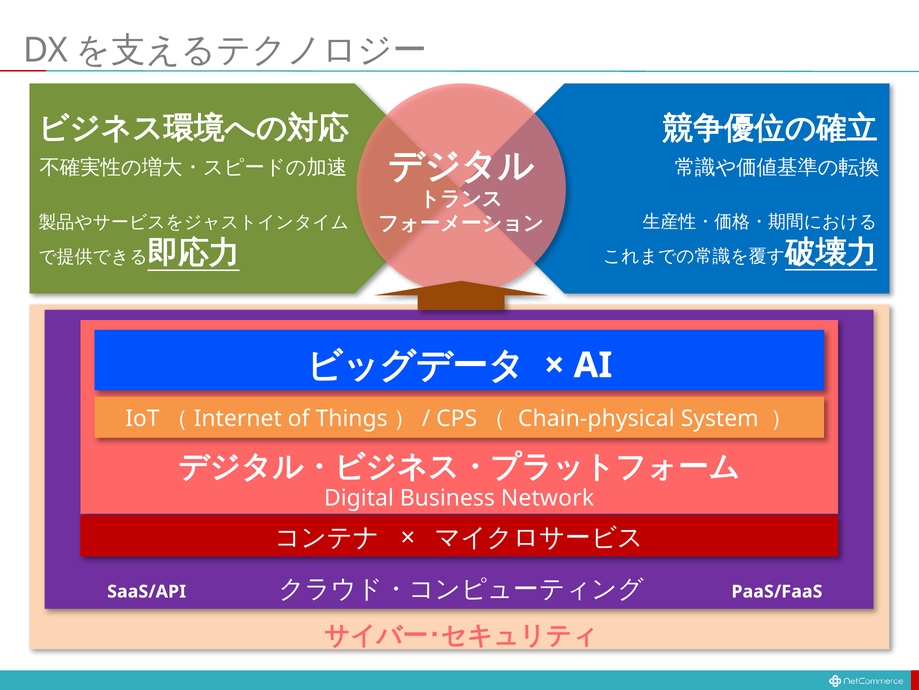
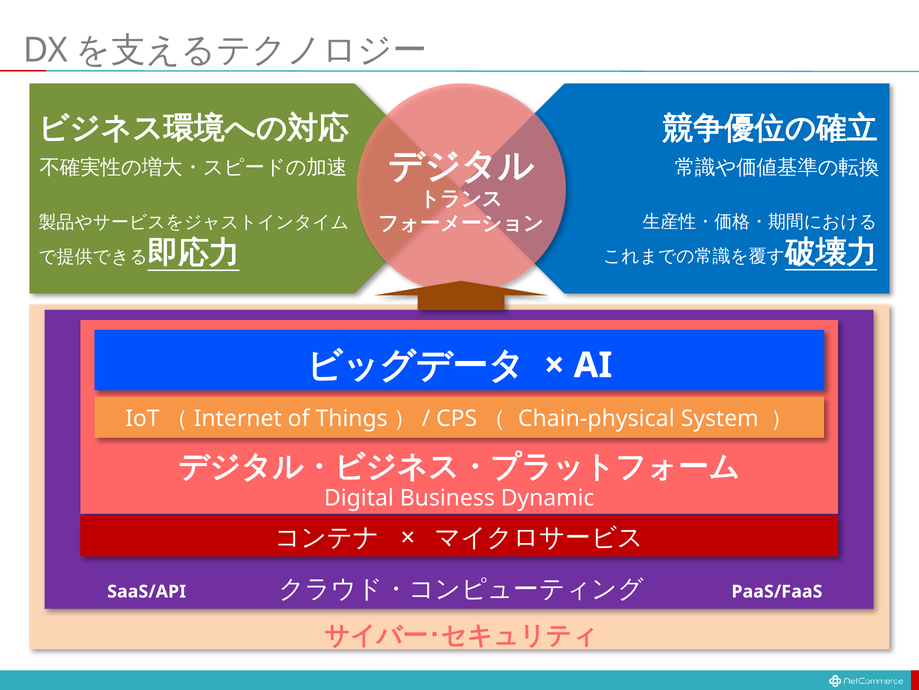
Network: Network -> Dynamic
